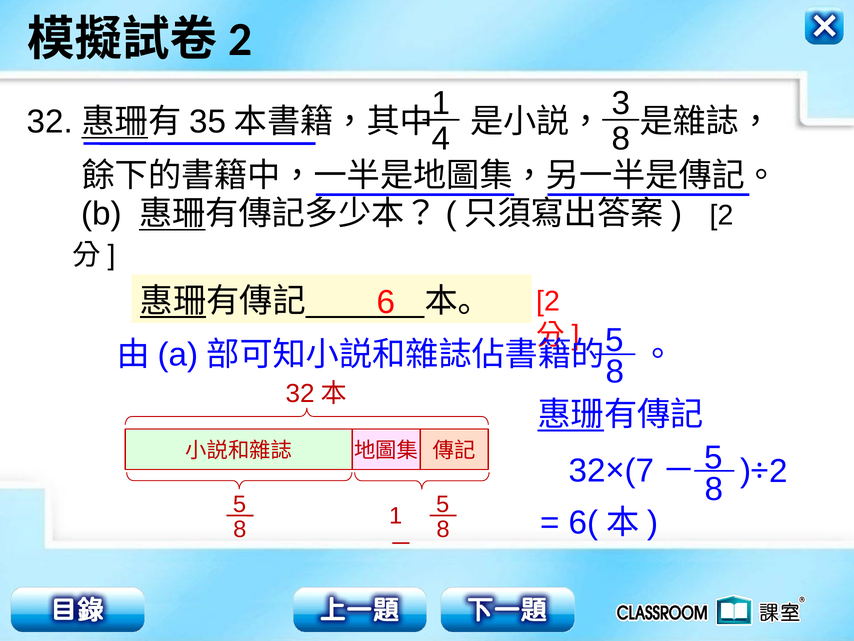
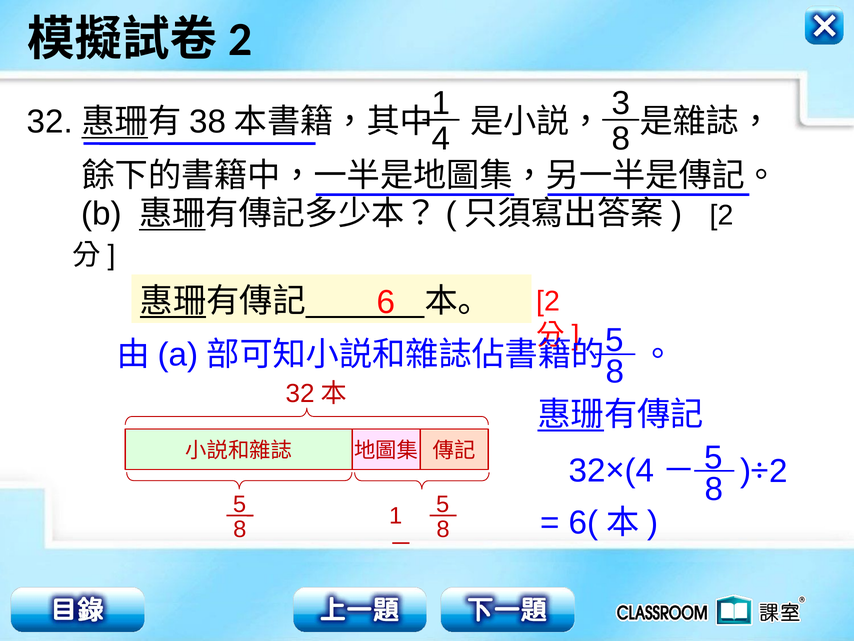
35: 35 -> 38
7 at (639, 471): 7 -> 4
